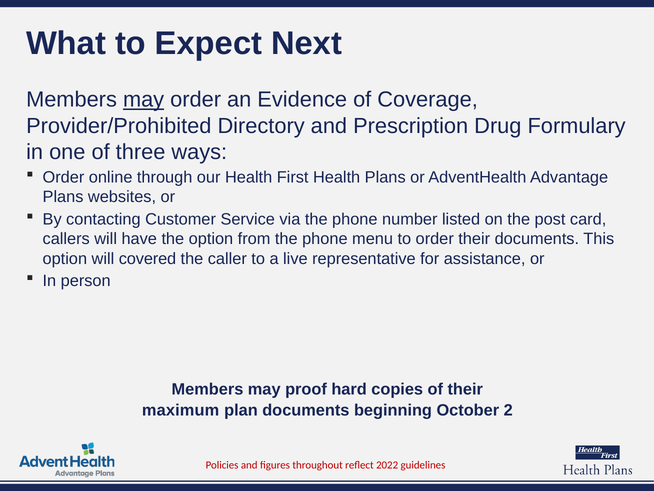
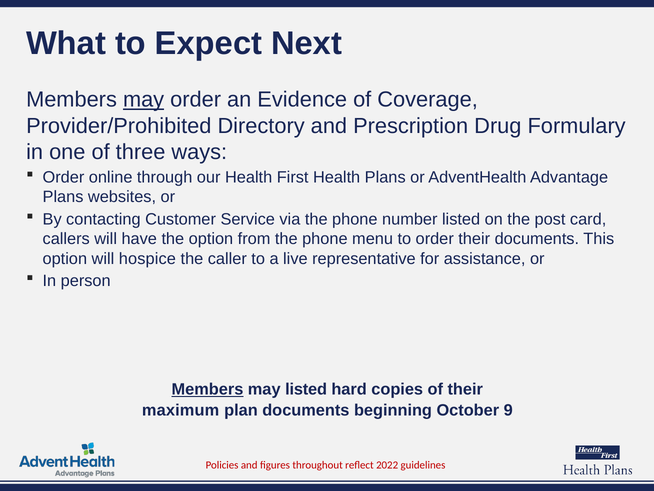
covered: covered -> hospice
Members at (207, 389) underline: none -> present
may proof: proof -> listed
2: 2 -> 9
